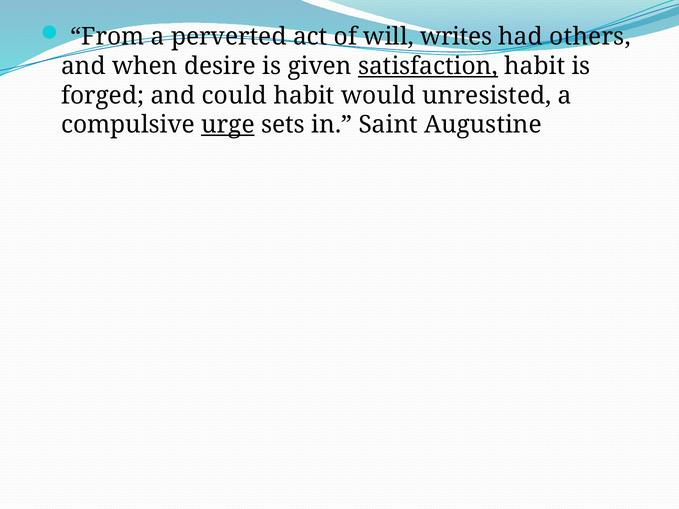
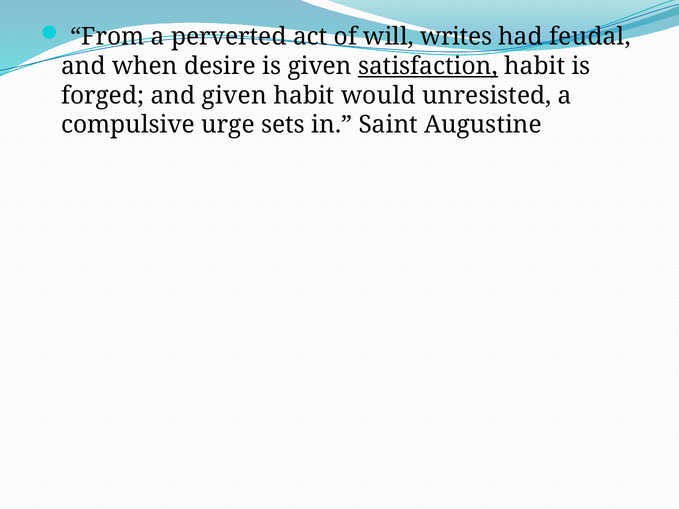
others: others -> feudal
and could: could -> given
urge underline: present -> none
